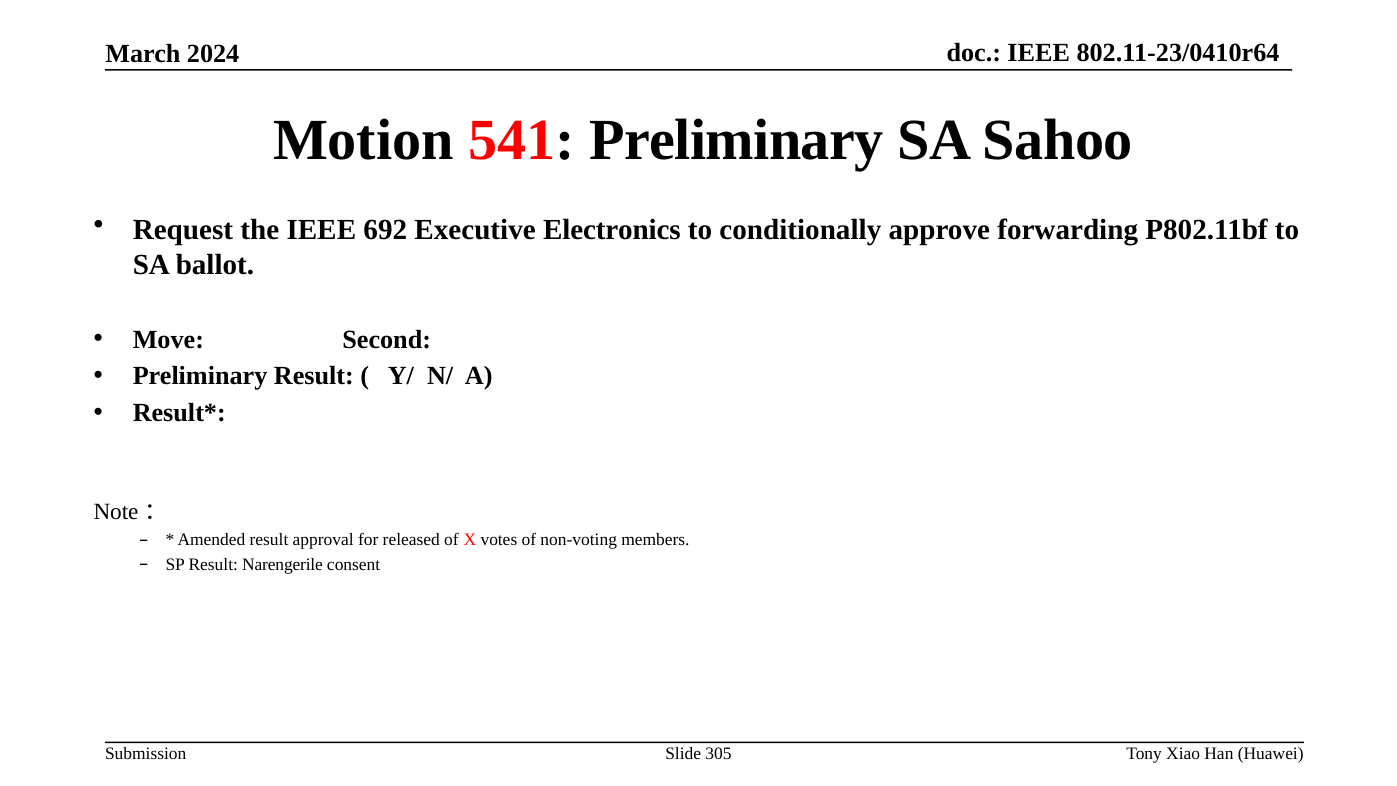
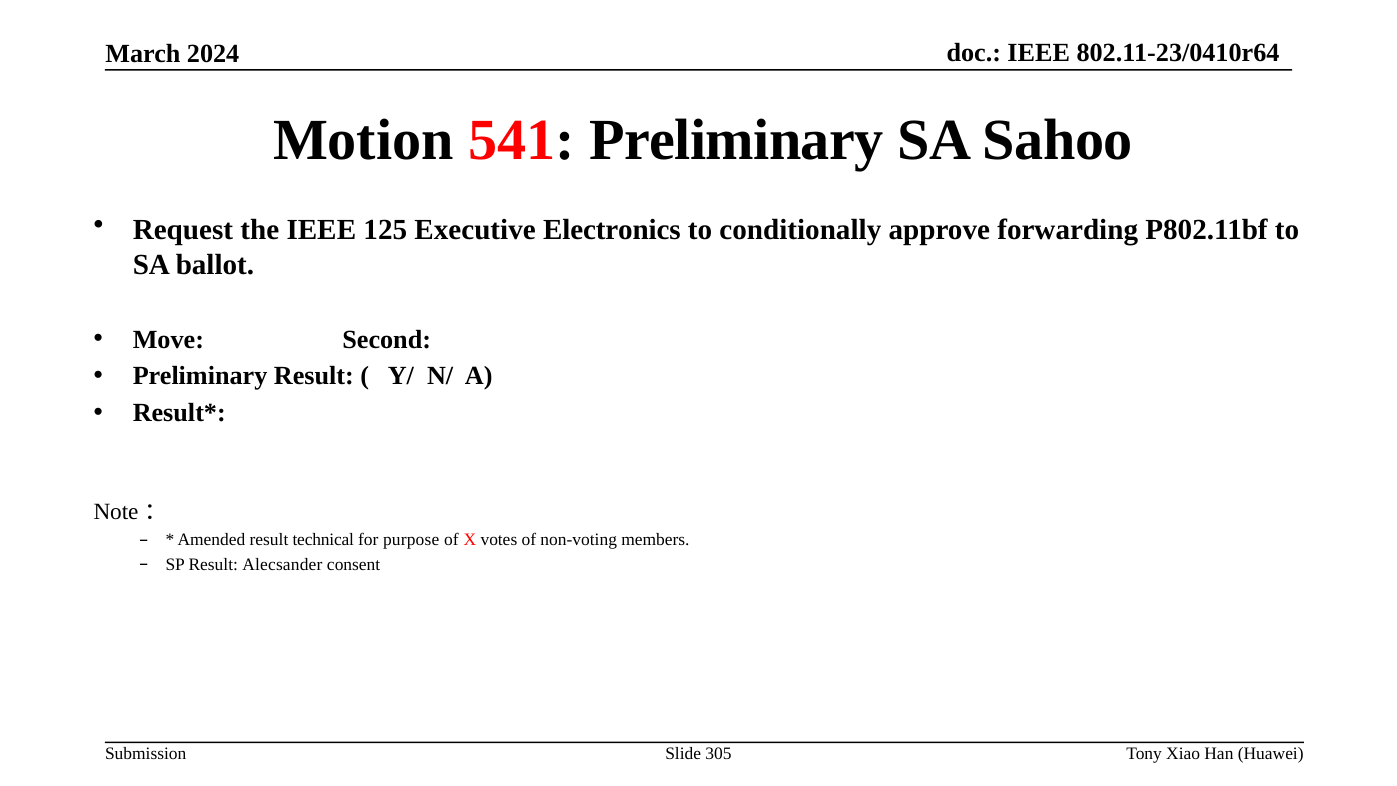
692: 692 -> 125
approval: approval -> technical
released: released -> purpose
Narengerile: Narengerile -> Alecsander
